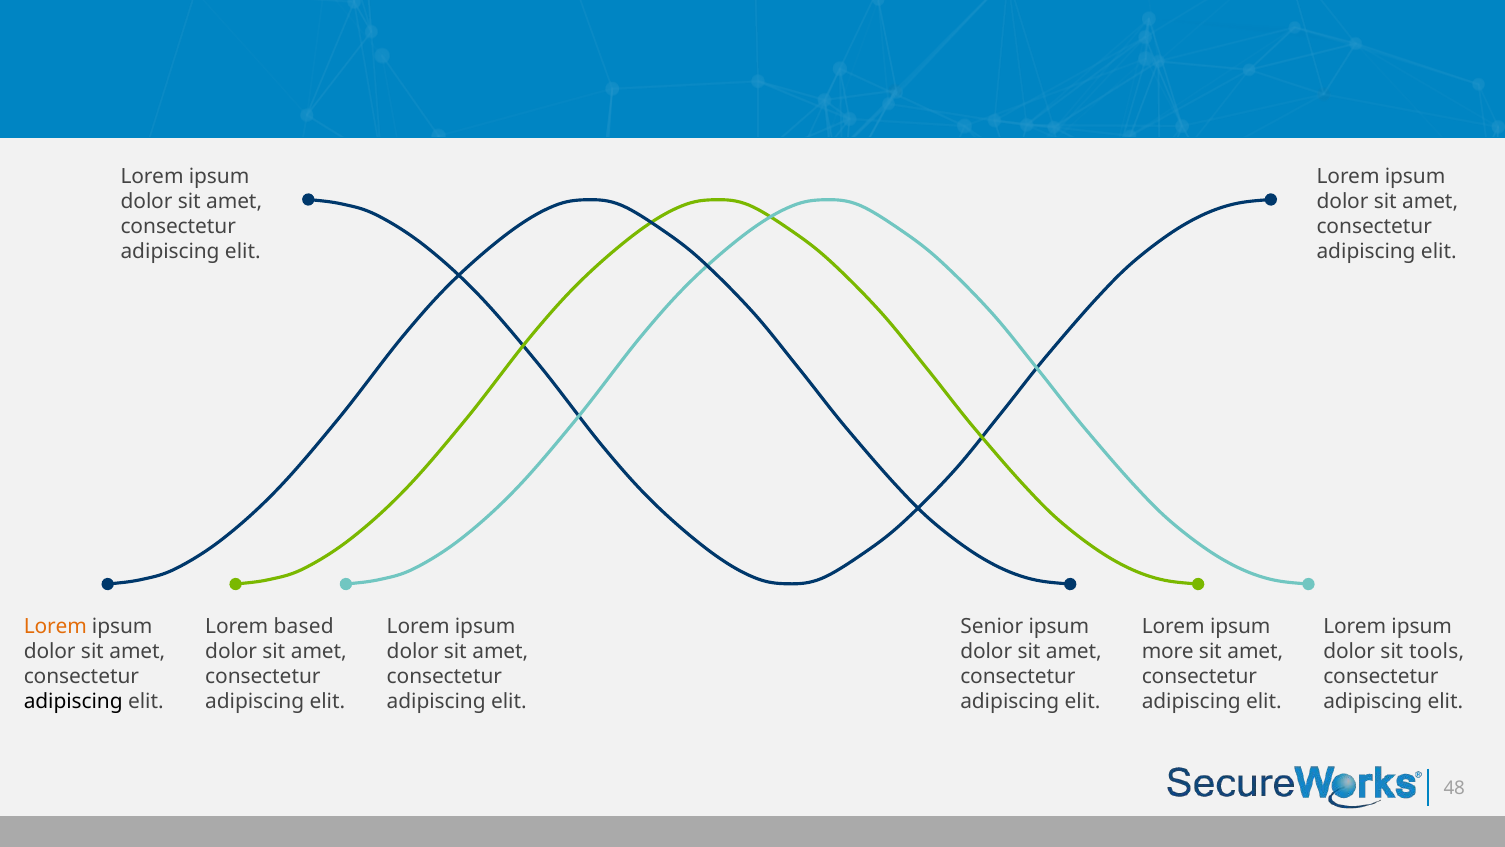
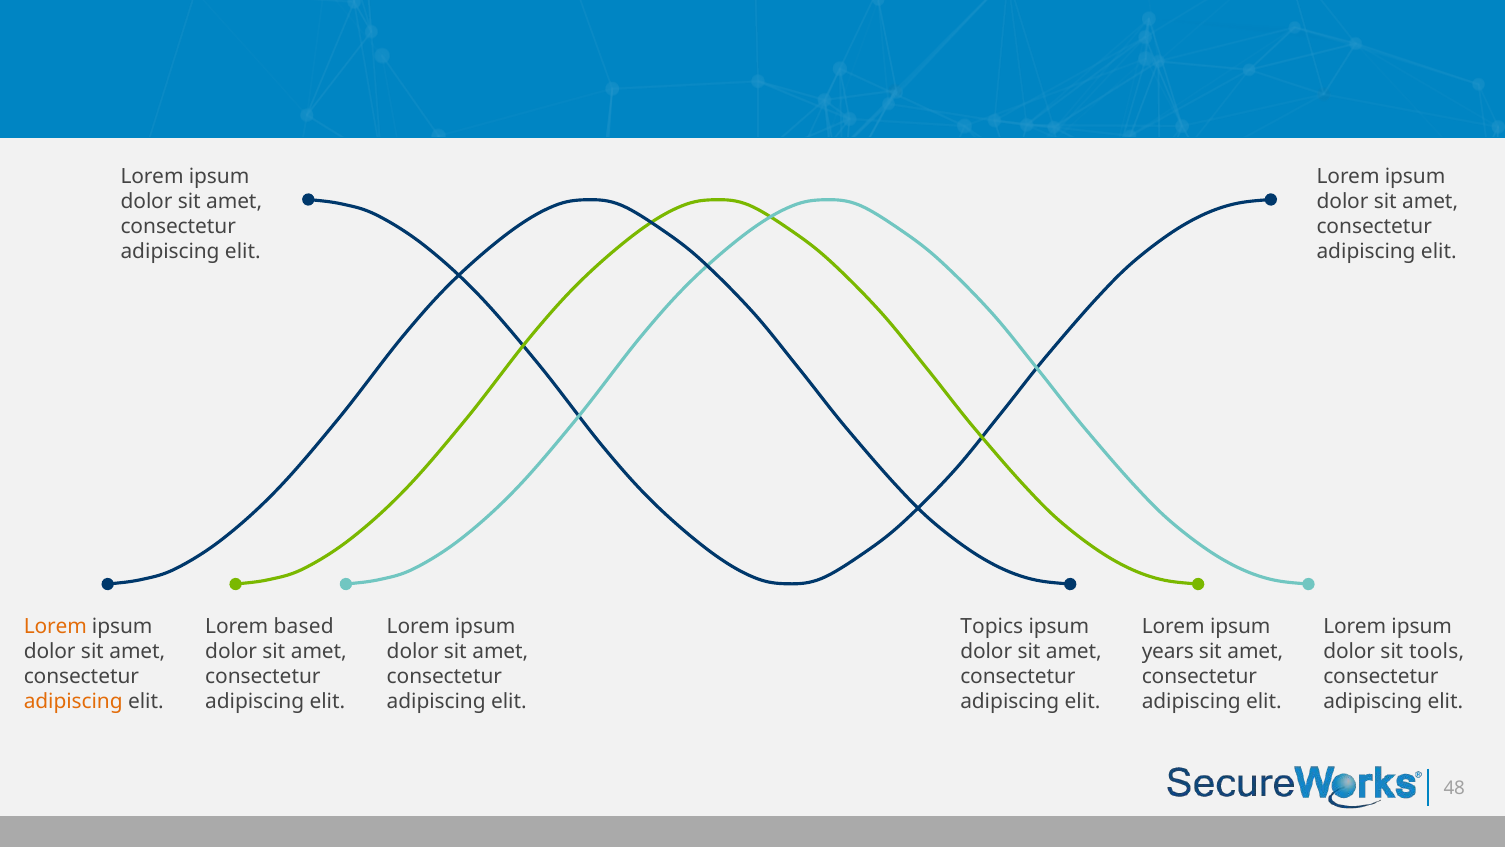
Senior: Senior -> Topics
more: more -> years
adipiscing at (73, 701) colour: black -> orange
